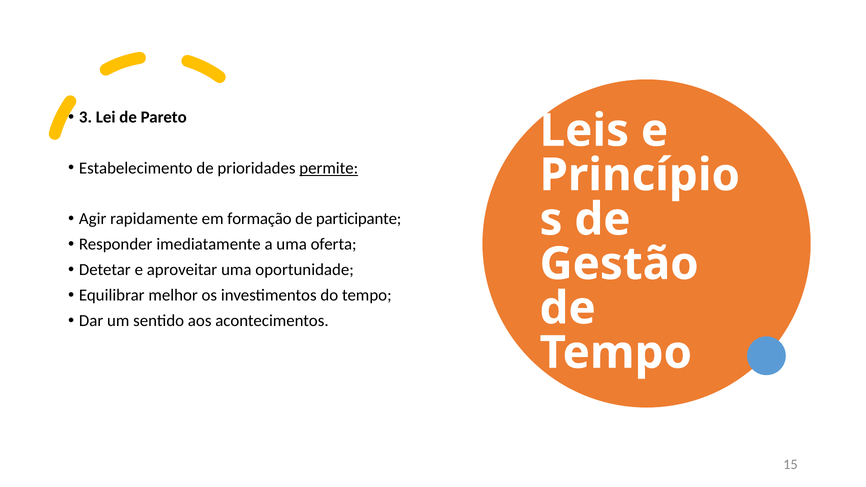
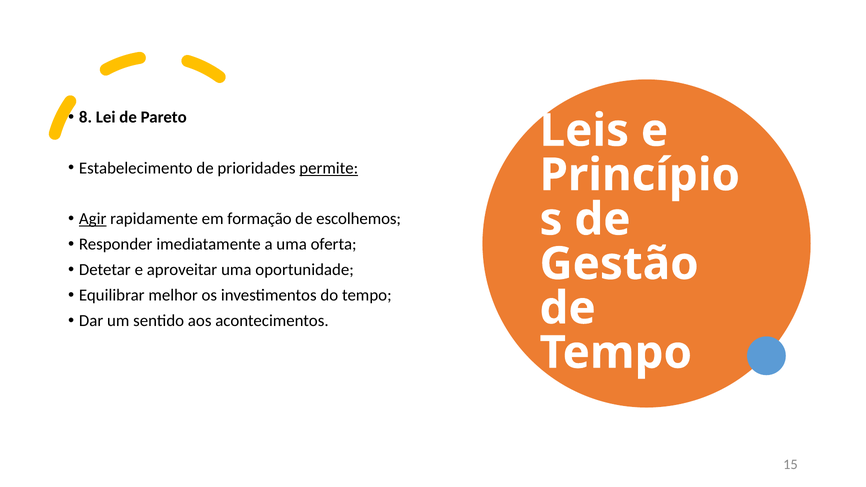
3: 3 -> 8
Agir underline: none -> present
participante: participante -> escolhemos
